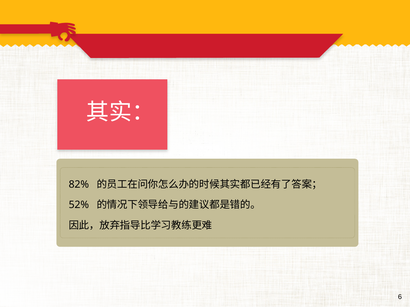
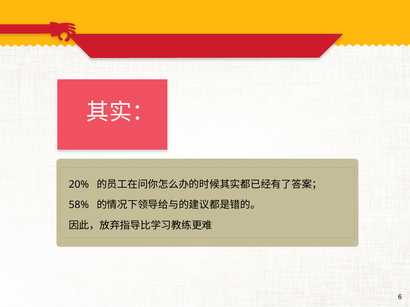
82%: 82% -> 20%
52%: 52% -> 58%
